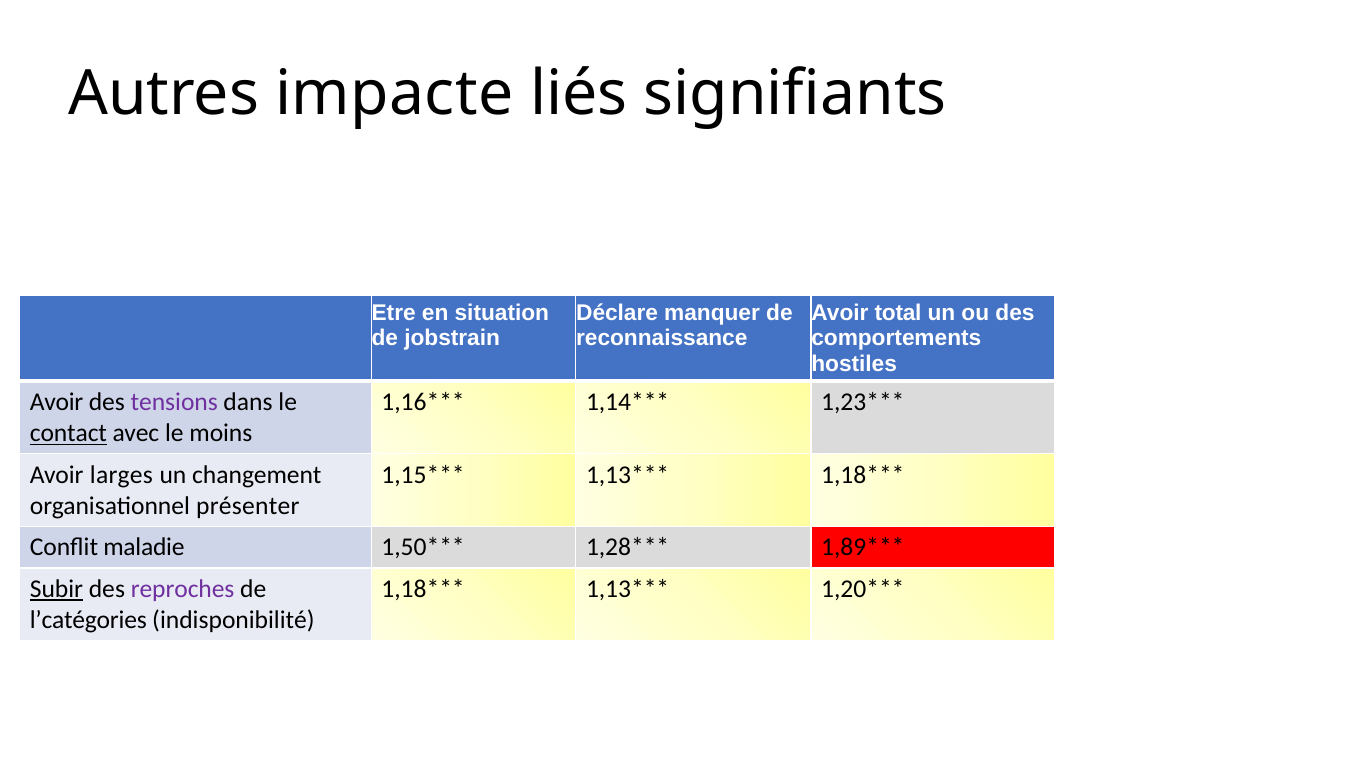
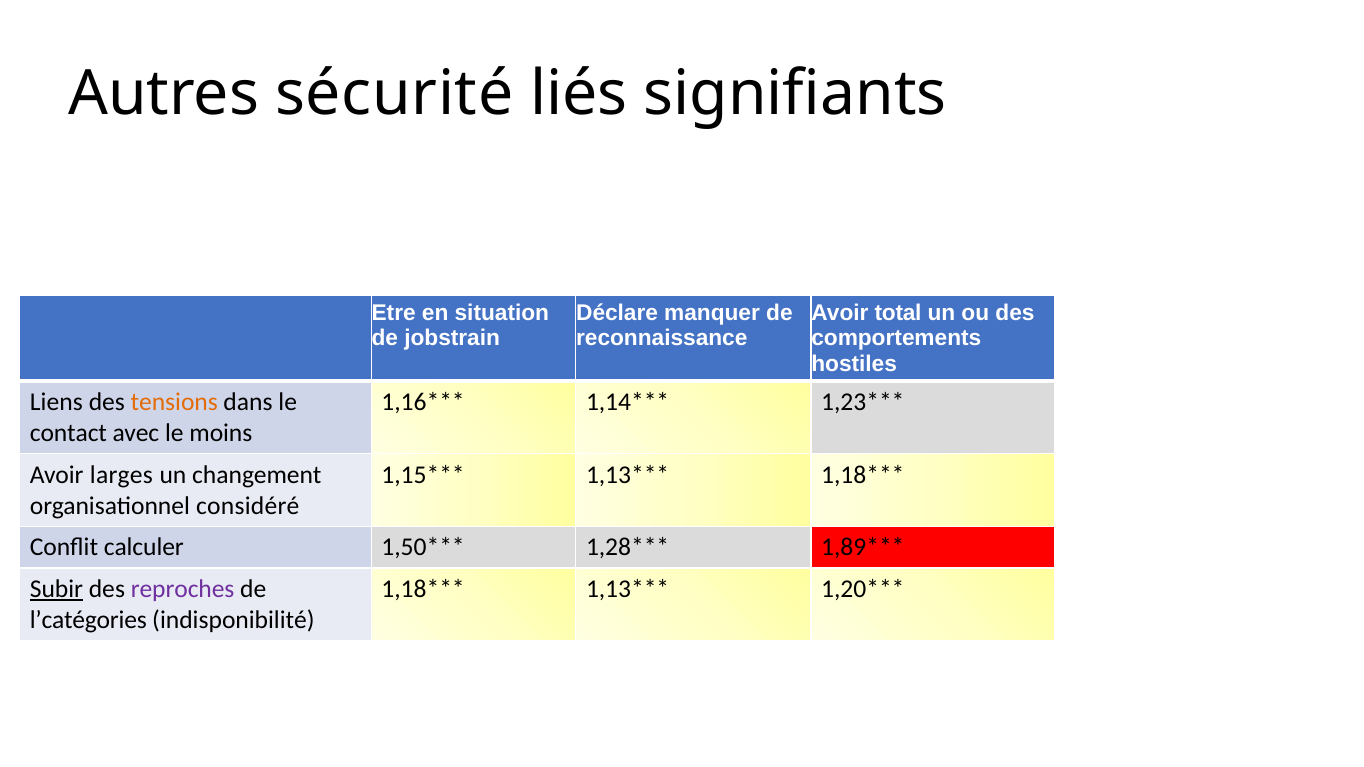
impacte: impacte -> sécurité
Avoir at (57, 402): Avoir -> Liens
tensions colour: purple -> orange
contact underline: present -> none
présenter: présenter -> considéré
maladie: maladie -> calculer
